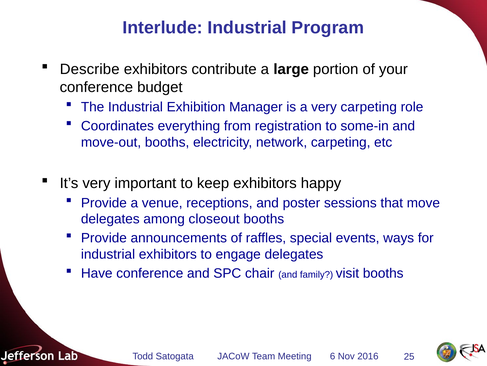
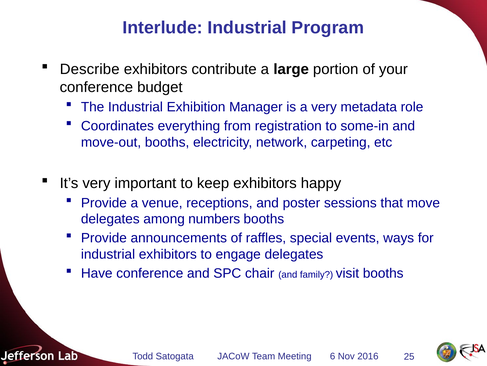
very carpeting: carpeting -> metadata
closeout: closeout -> numbers
